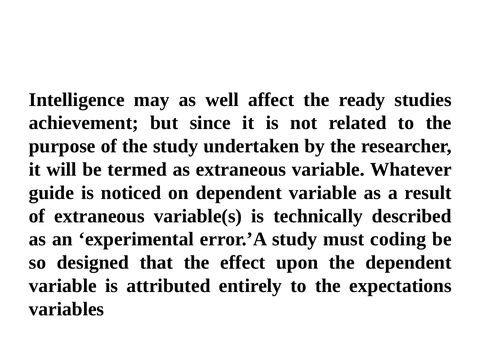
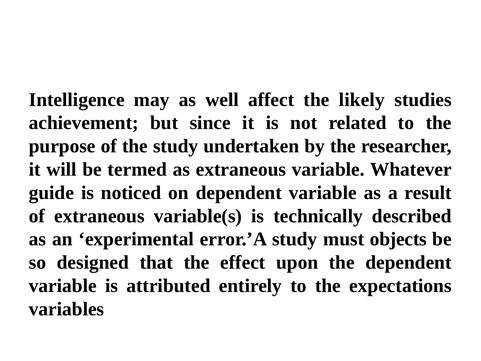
ready: ready -> likely
coding: coding -> objects
